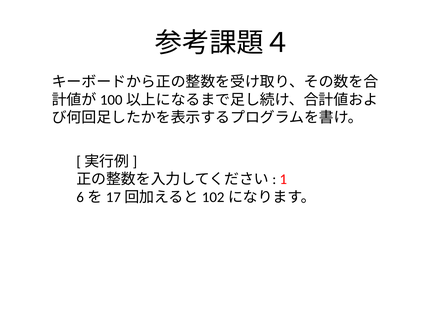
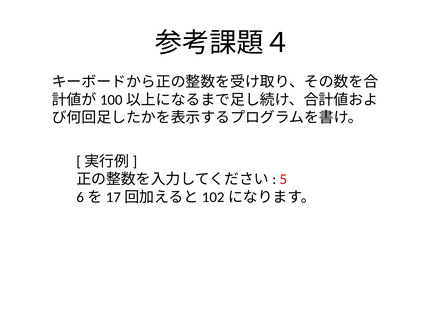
1: 1 -> 5
